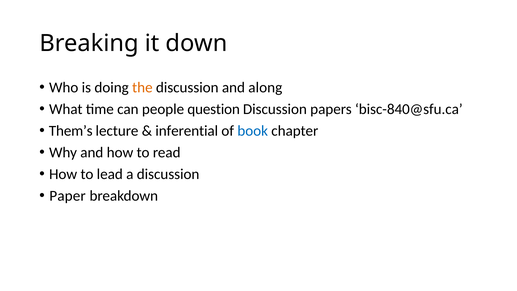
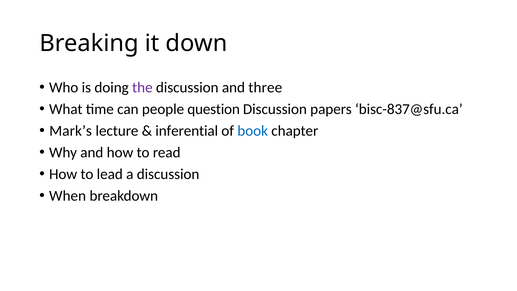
the colour: orange -> purple
along: along -> three
bisc-840@sfu.ca: bisc-840@sfu.ca -> bisc-837@sfu.ca
Them’s: Them’s -> Mark’s
Paper: Paper -> When
